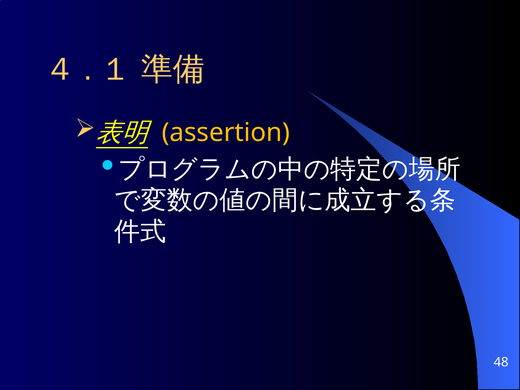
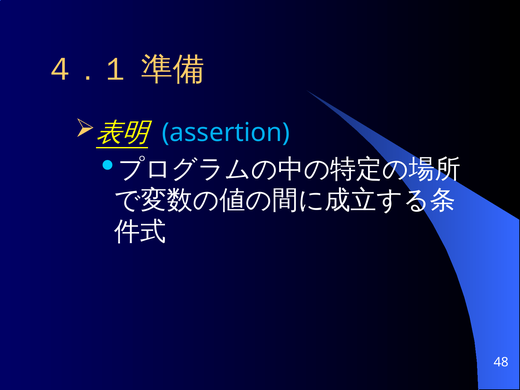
assertion colour: yellow -> light blue
